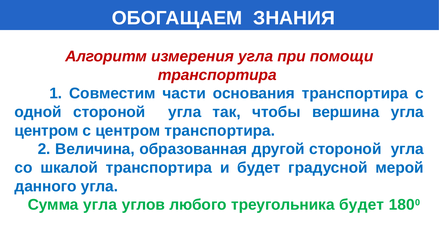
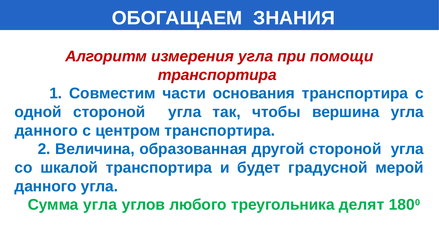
центром at (46, 131): центром -> данного
треугольника будет: будет -> делят
